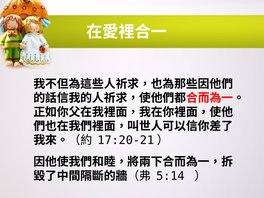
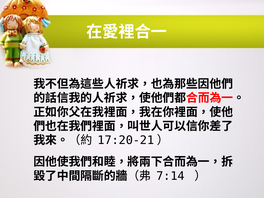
5:14: 5:14 -> 7:14
